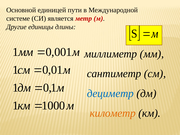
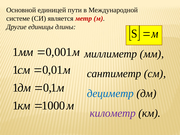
километр colour: orange -> purple
